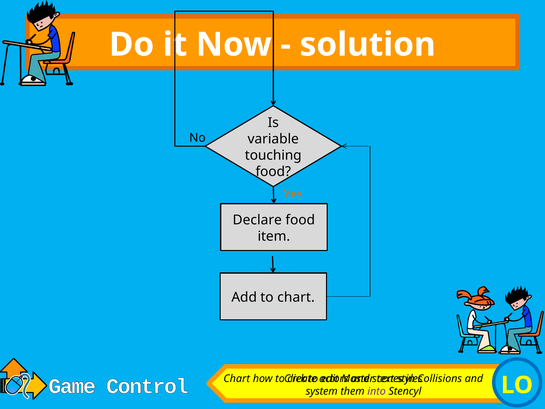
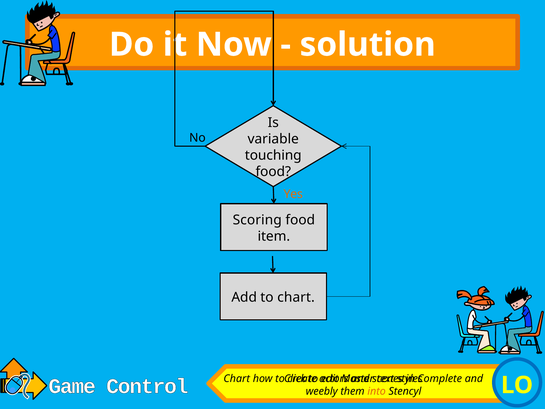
Declare: Declare -> Scoring
Collisions: Collisions -> Complete
system: system -> weebly
into colour: purple -> orange
